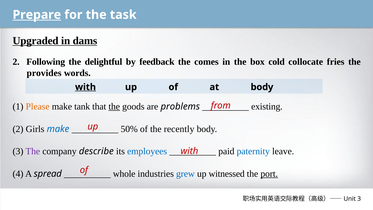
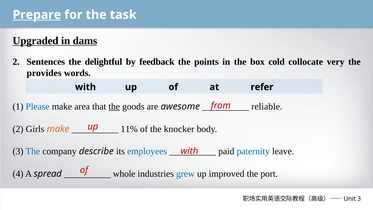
Following: Following -> Sentences
comes: comes -> points
fries: fries -> very
with at (86, 87) underline: present -> none
at body: body -> refer
Please colour: orange -> blue
tank: tank -> area
problems: problems -> awesome
existing: existing -> reliable
make at (58, 129) colour: blue -> orange
50%: 50% -> 11%
recently: recently -> knocker
The at (33, 151) colour: purple -> blue
witnessed: witnessed -> improved
port underline: present -> none
